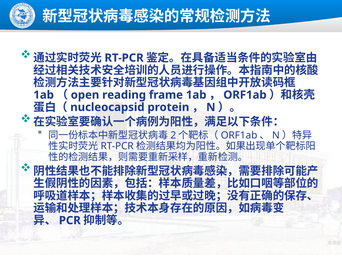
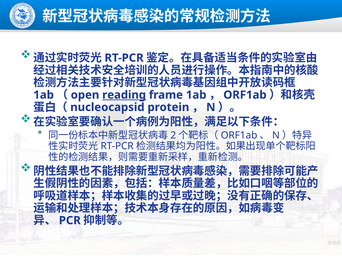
reading underline: none -> present
